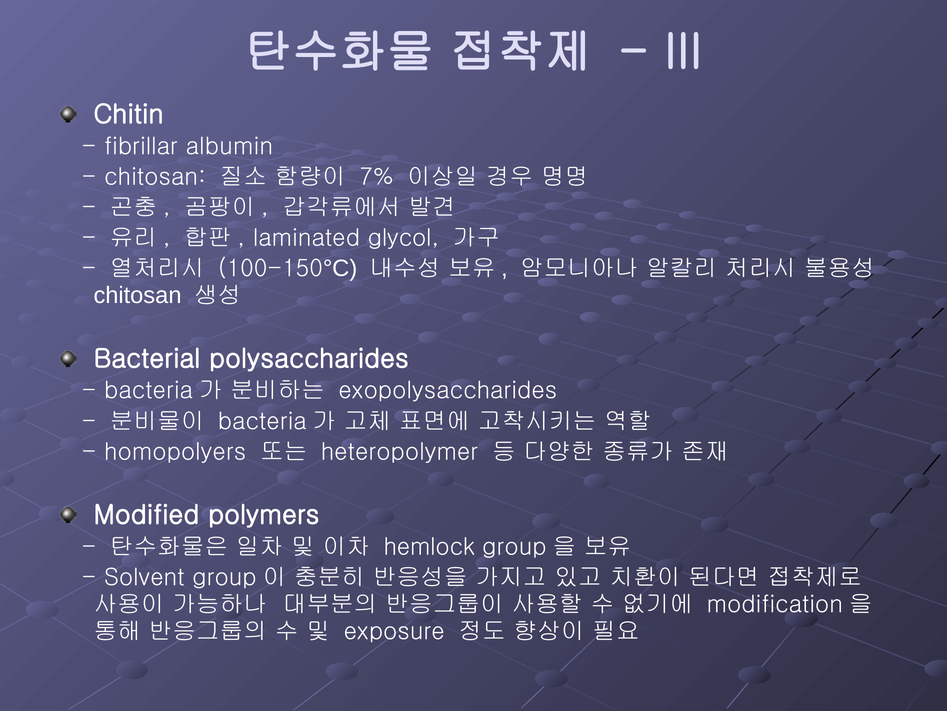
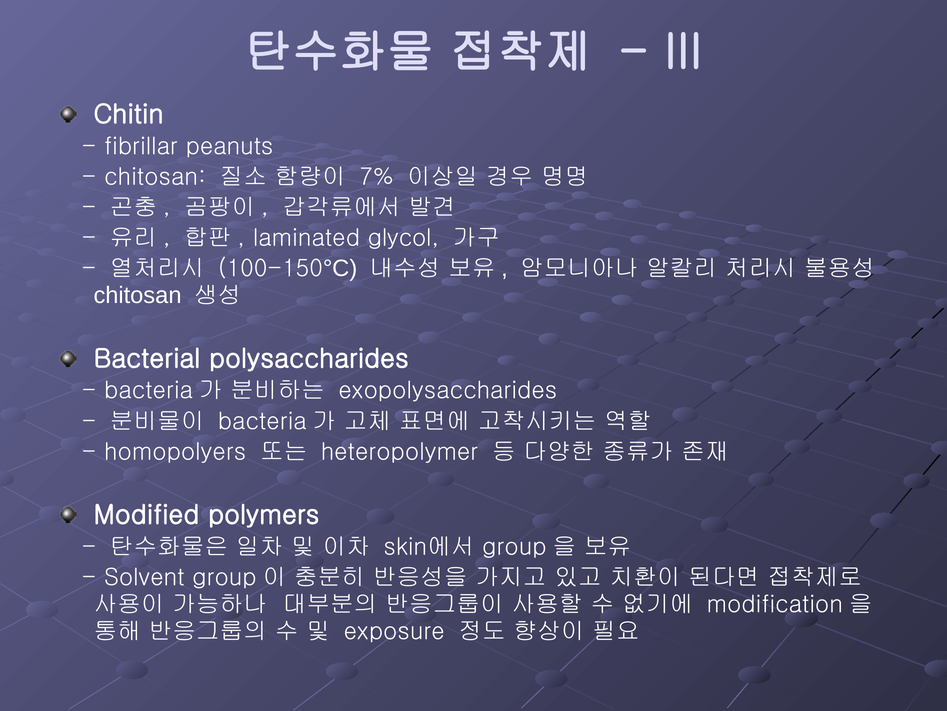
albumin: albumin -> peanuts
hemlock: hemlock -> skin에서
